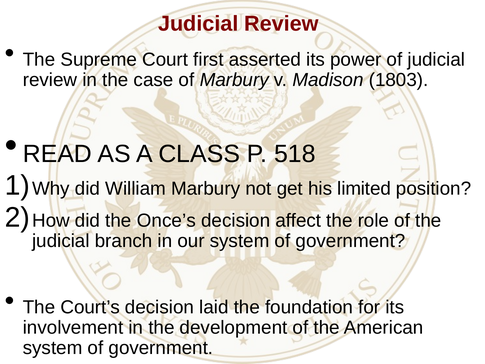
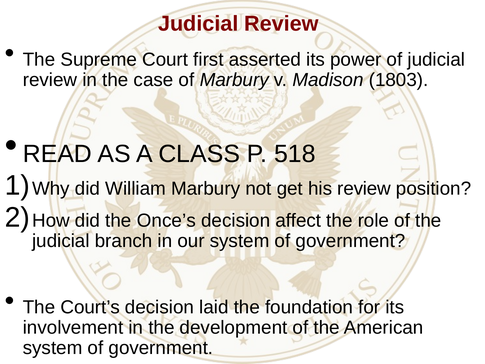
his limited: limited -> review
